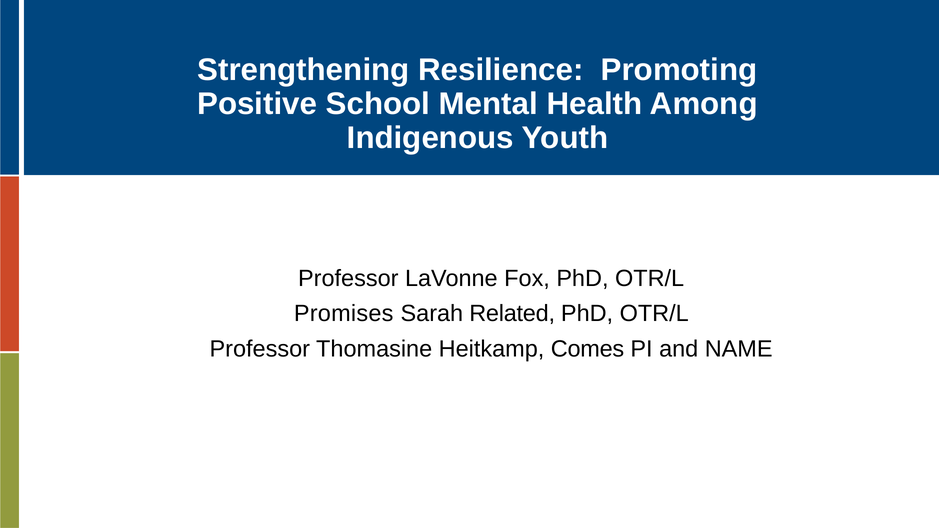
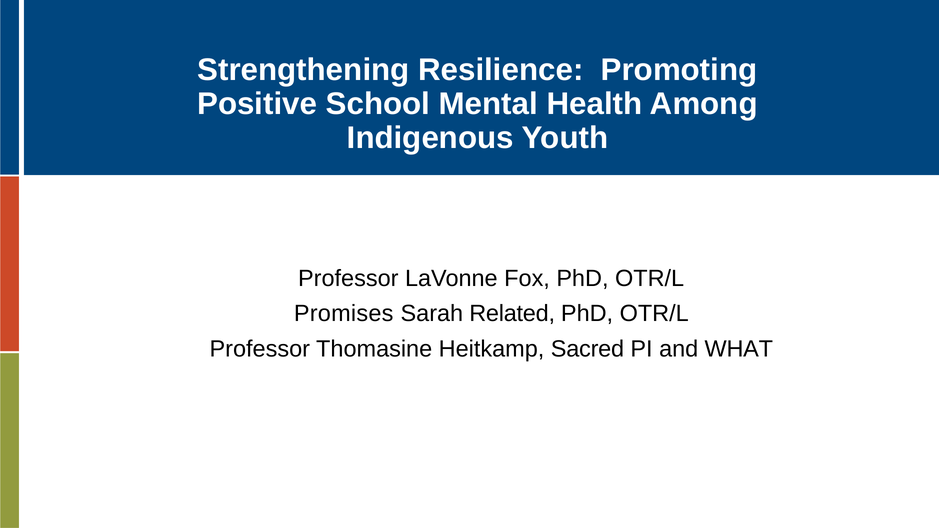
Comes: Comes -> Sacred
NAME: NAME -> WHAT
